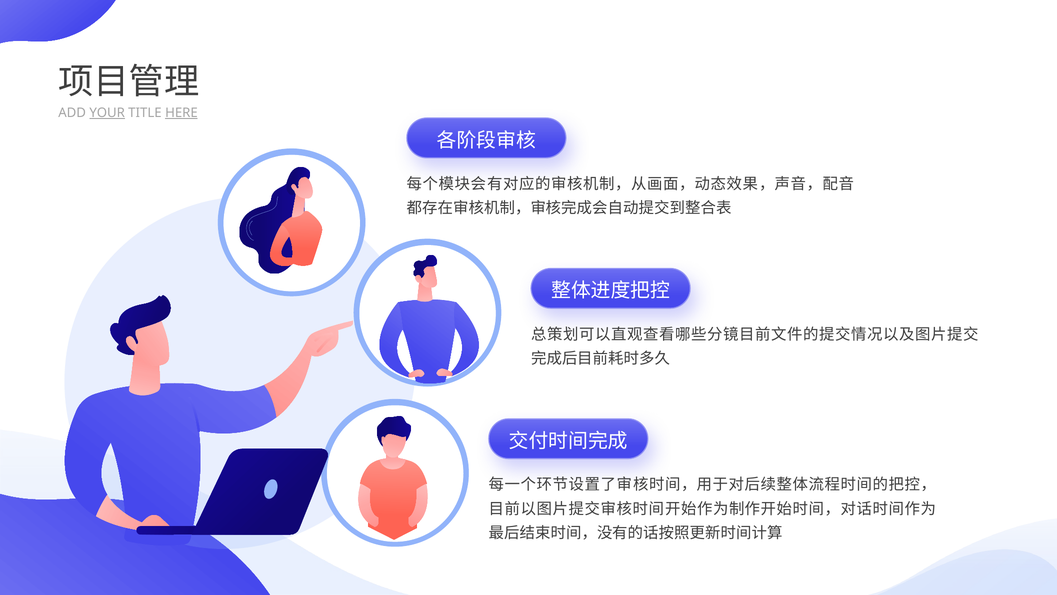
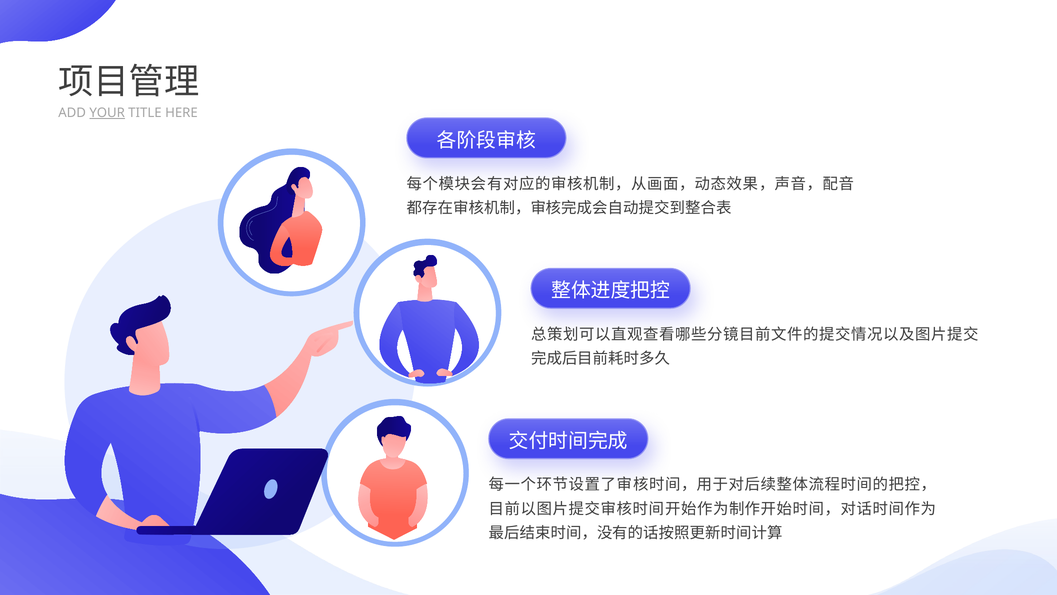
HERE underline: present -> none
